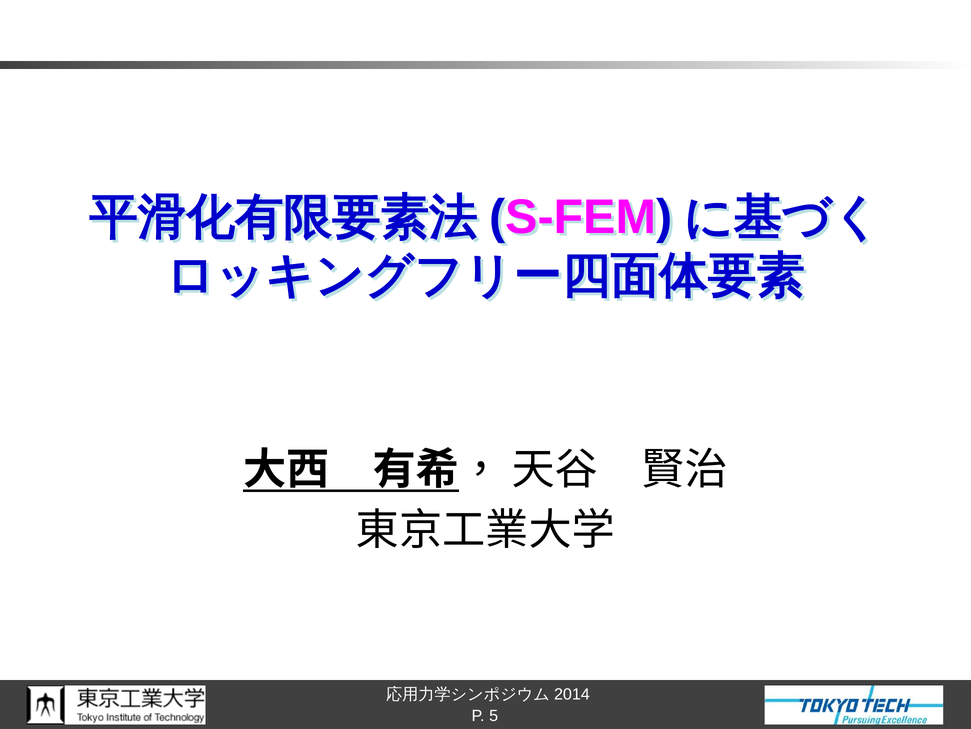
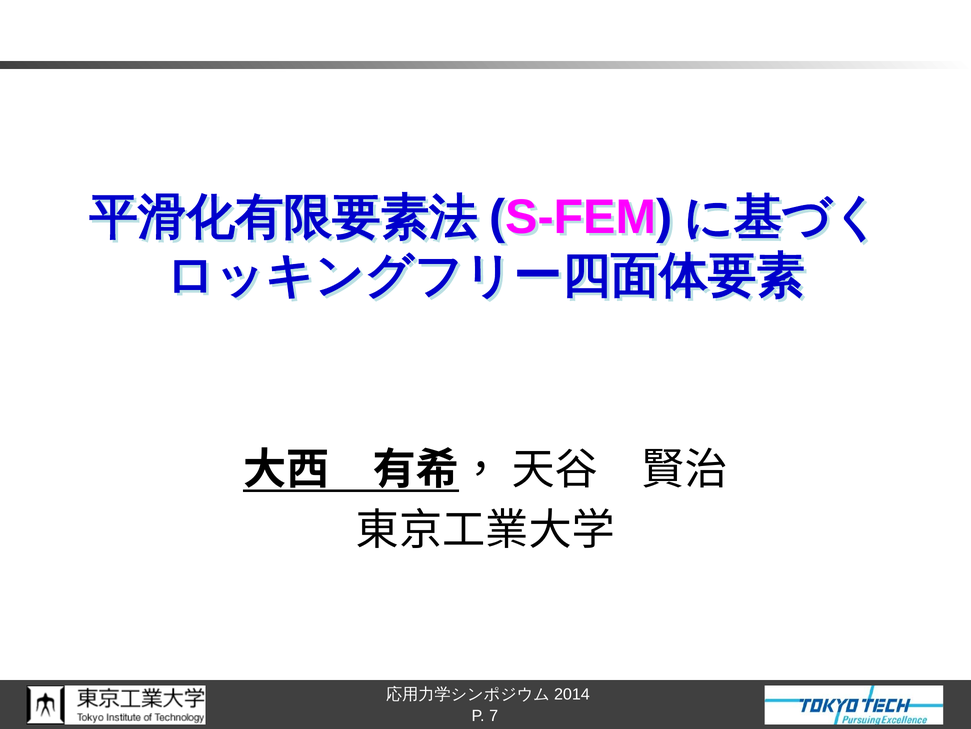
5: 5 -> 7
